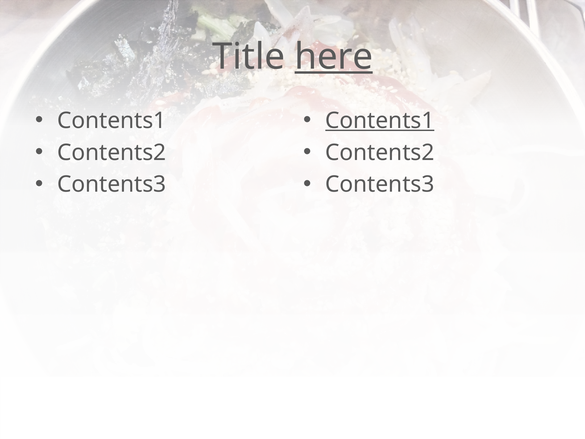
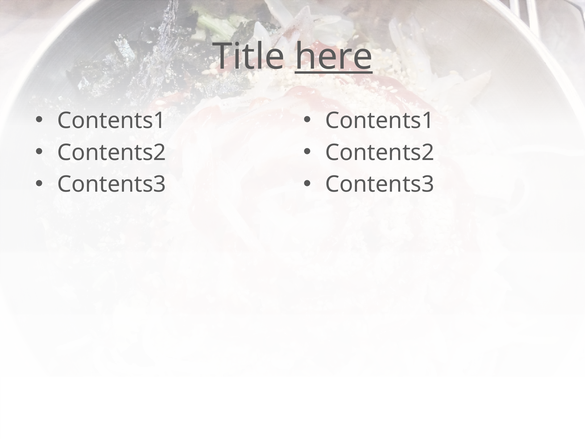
Contents1 at (380, 121) underline: present -> none
